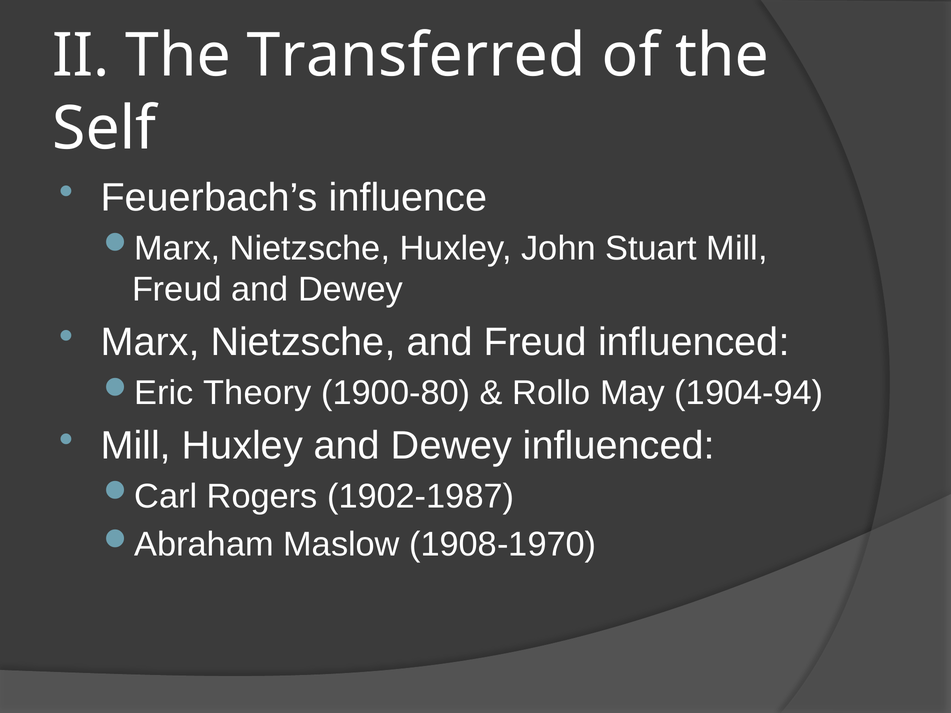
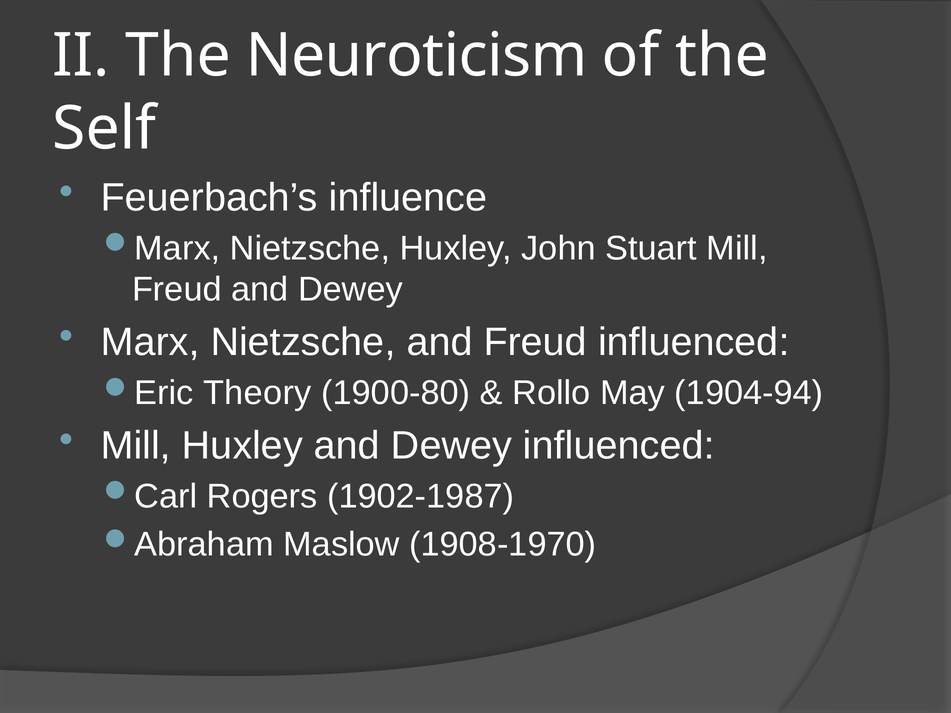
Transferred: Transferred -> Neuroticism
